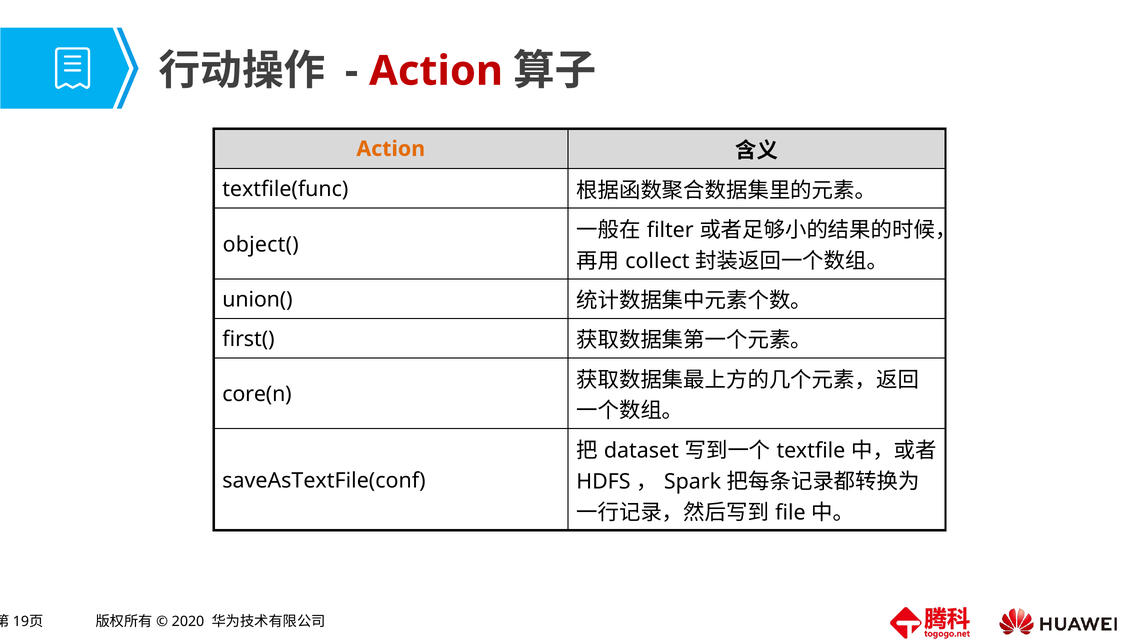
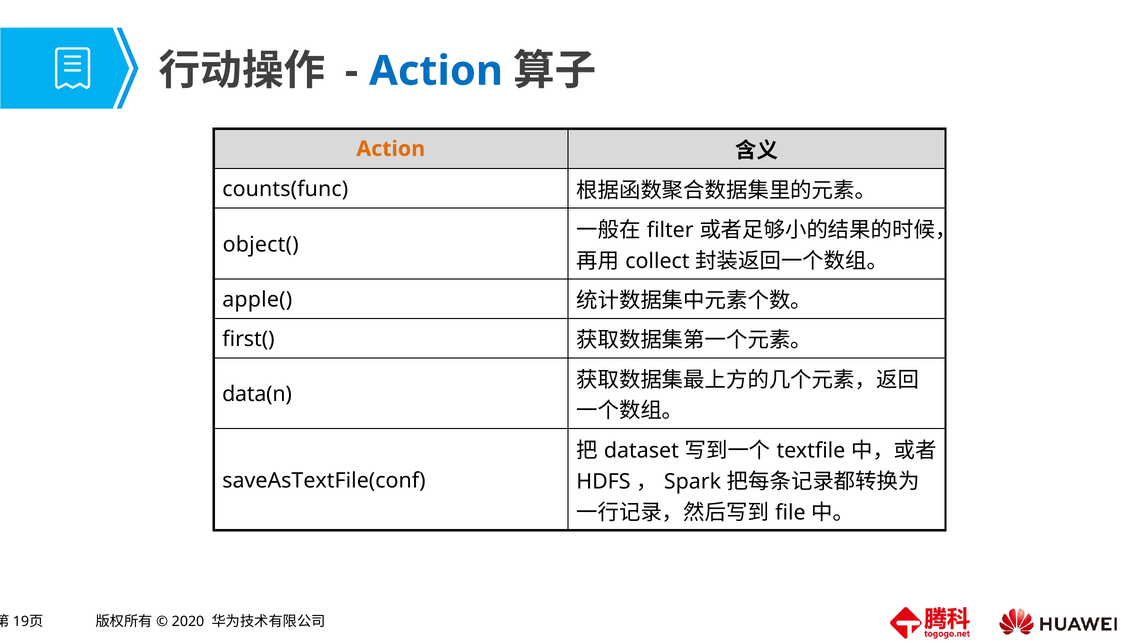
Action at (436, 71) colour: red -> blue
textfile(func: textfile(func -> counts(func
union(: union( -> apple(
core(n: core(n -> data(n
